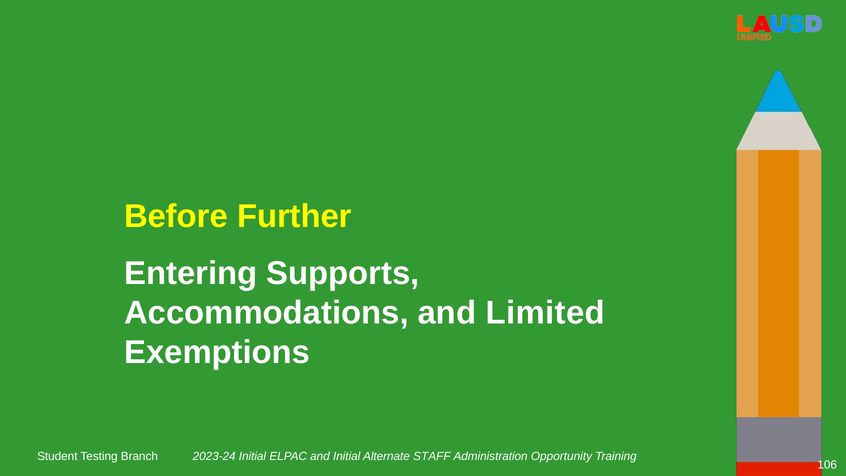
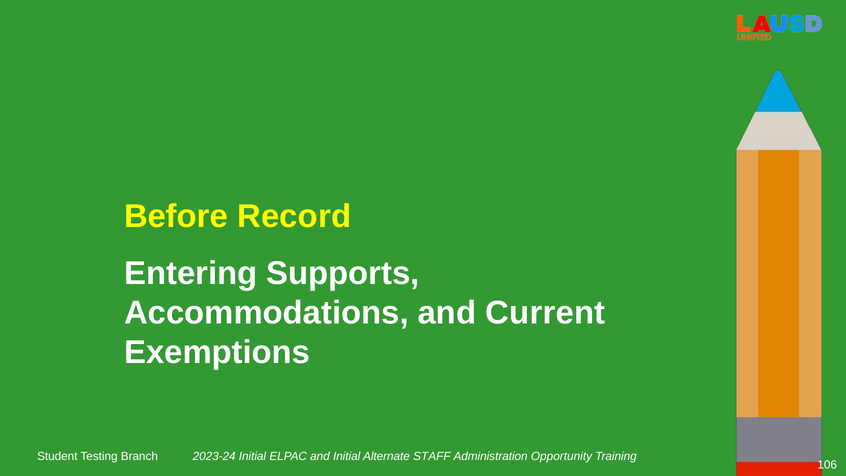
Further: Further -> Record
Limited: Limited -> Current
